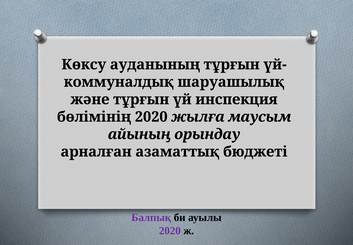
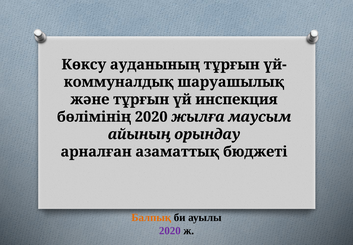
Балпық colour: purple -> orange
